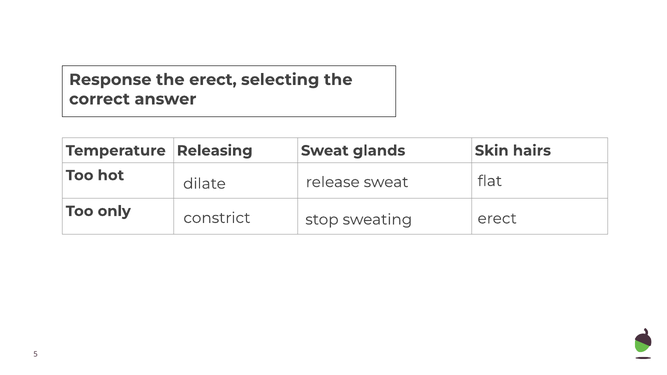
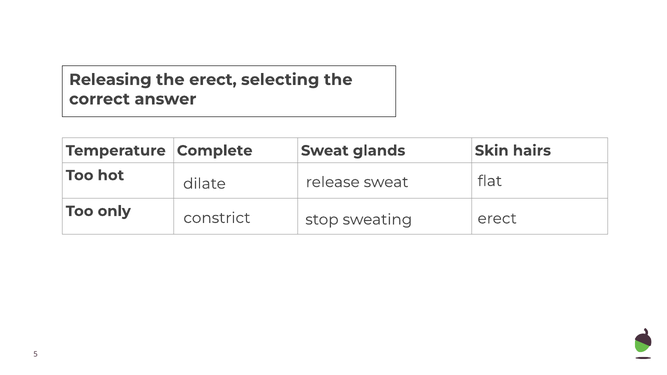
Response: Response -> Releasing
Releasing: Releasing -> Complete
